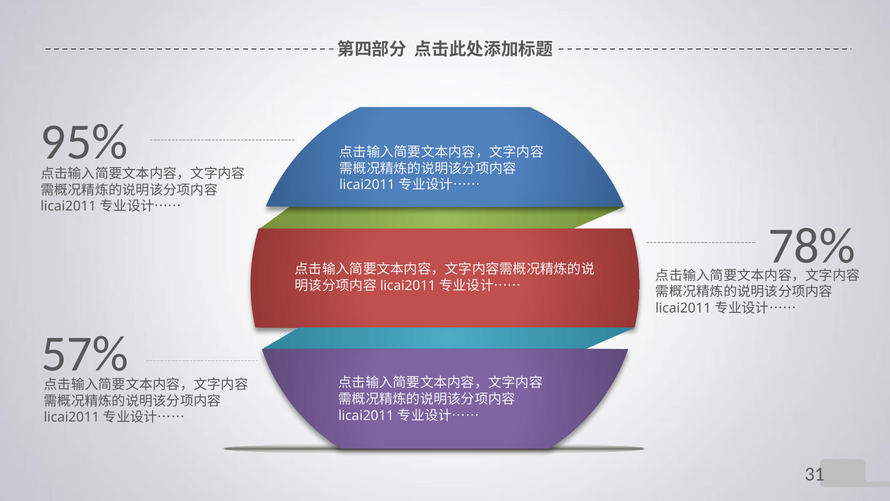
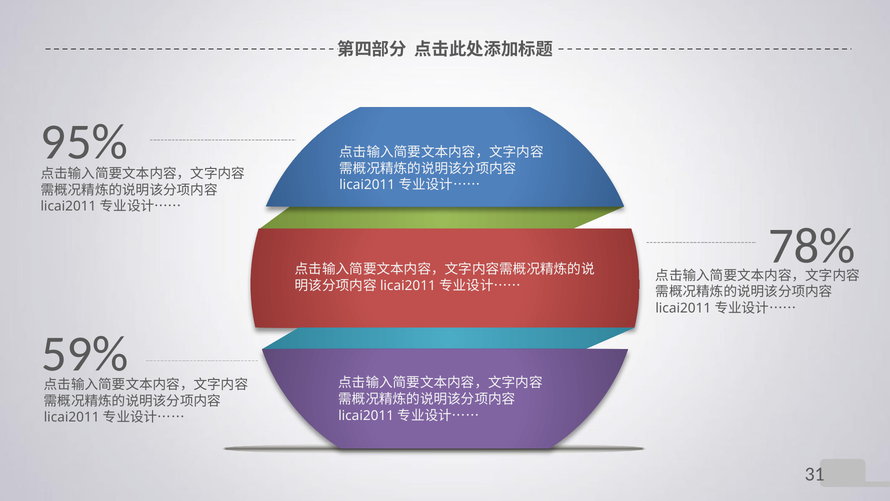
57%: 57% -> 59%
